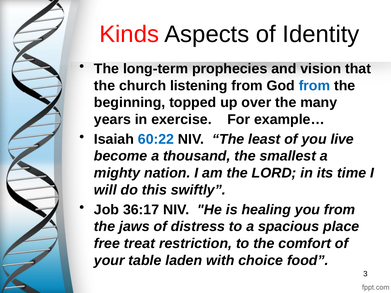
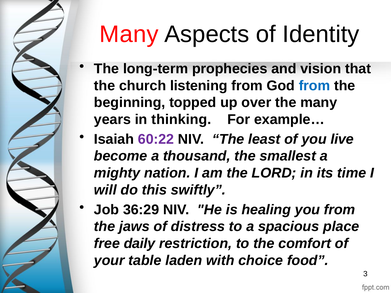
Kinds at (129, 34): Kinds -> Many
exercise: exercise -> thinking
60:22 colour: blue -> purple
36:17: 36:17 -> 36:29
treat: treat -> daily
